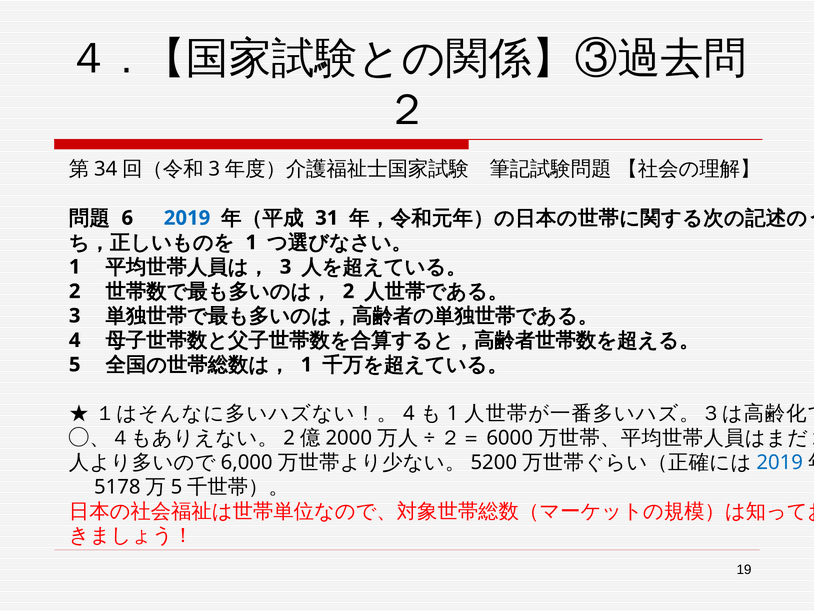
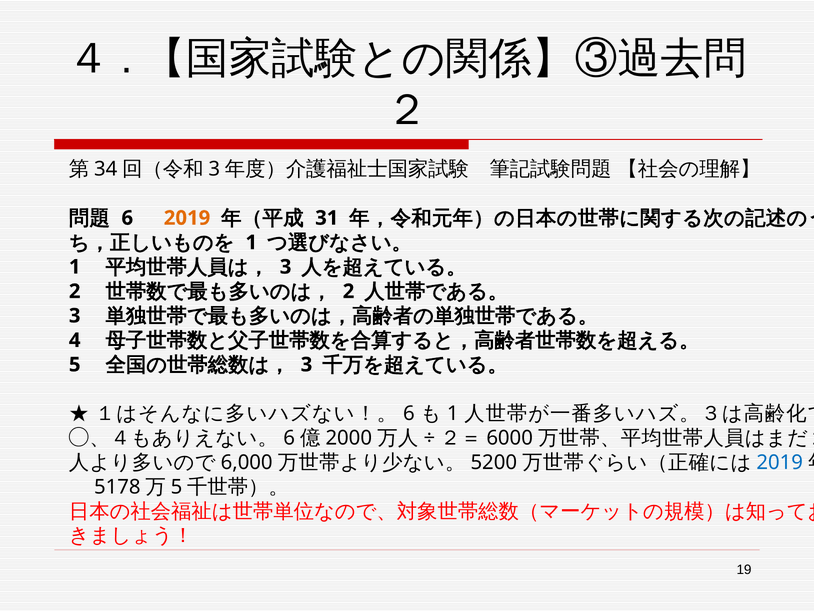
2019 at (187, 218) colour: blue -> orange
1 at (307, 364): 1 -> 3
4 at (409, 413): 4 -> 6
2 at (289, 438): 2 -> 6
